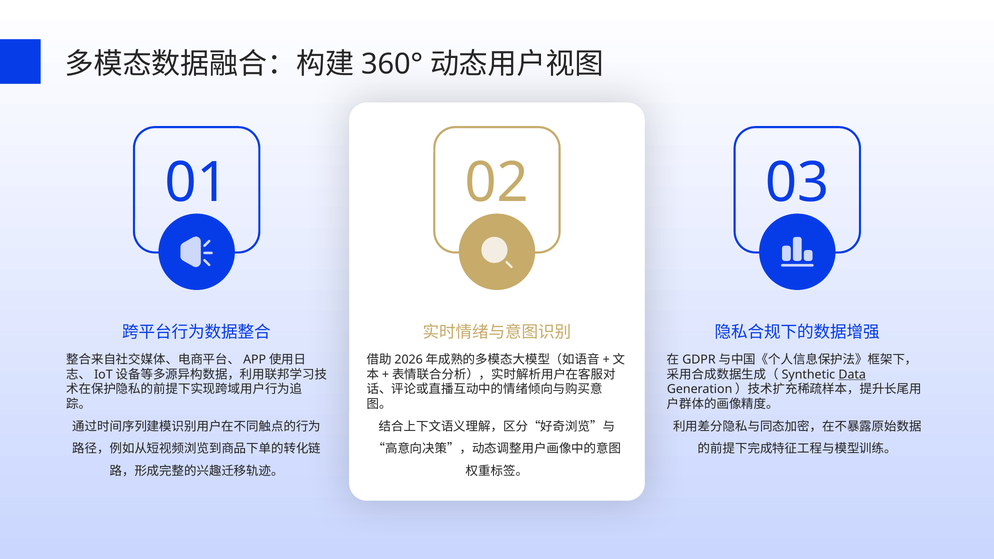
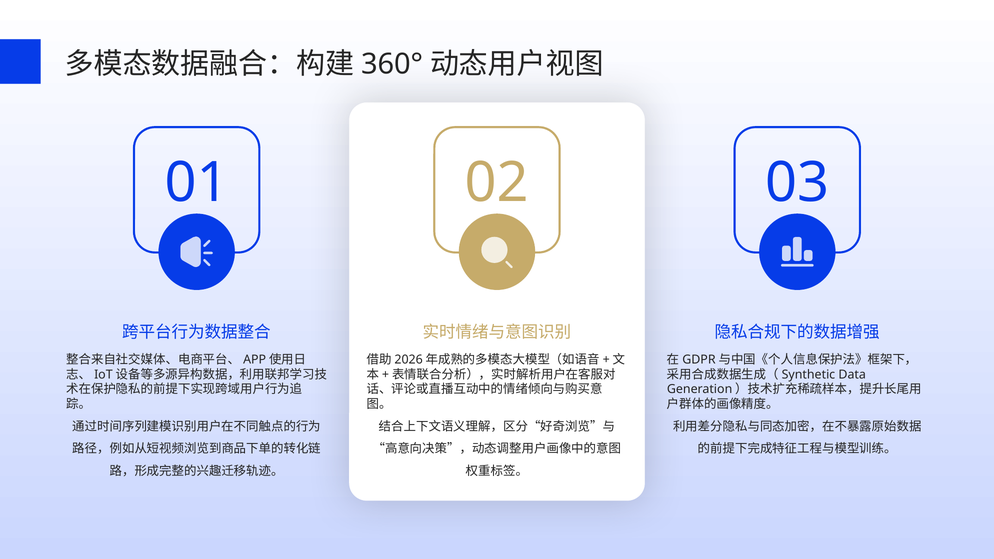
Data underline: present -> none
